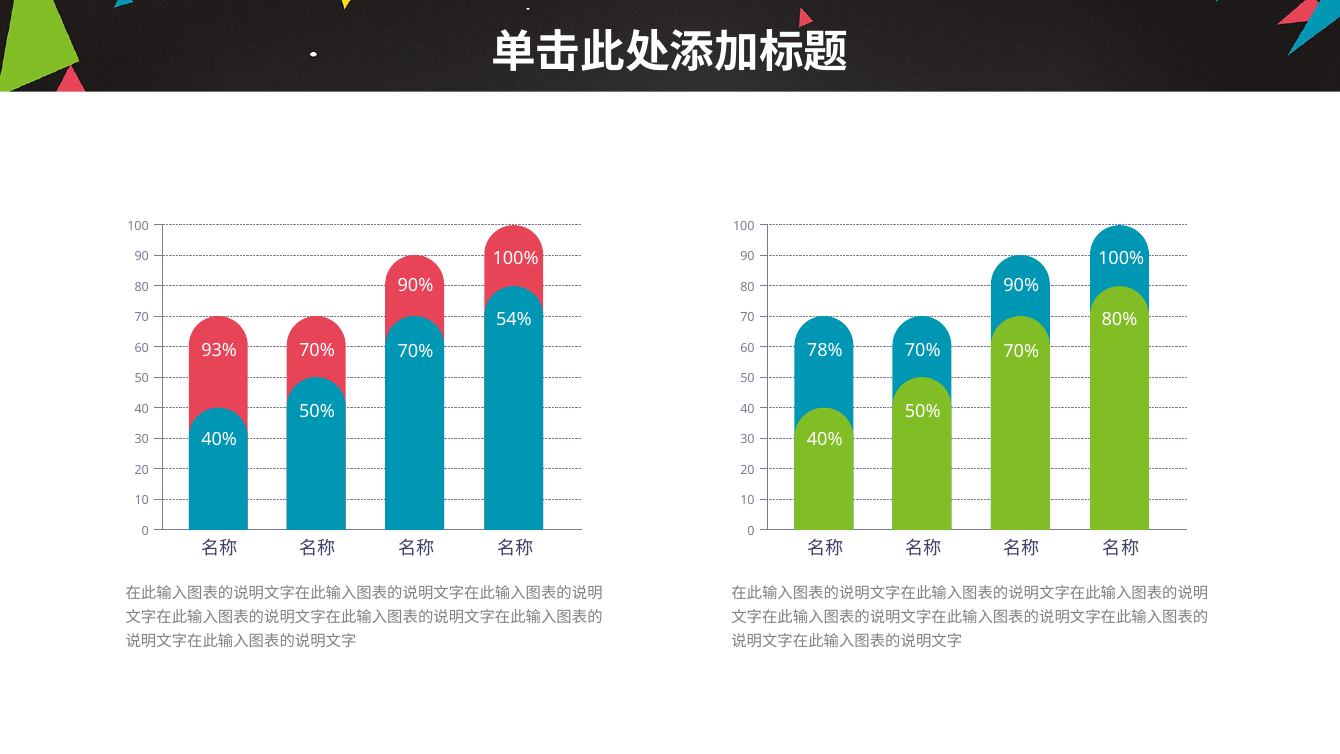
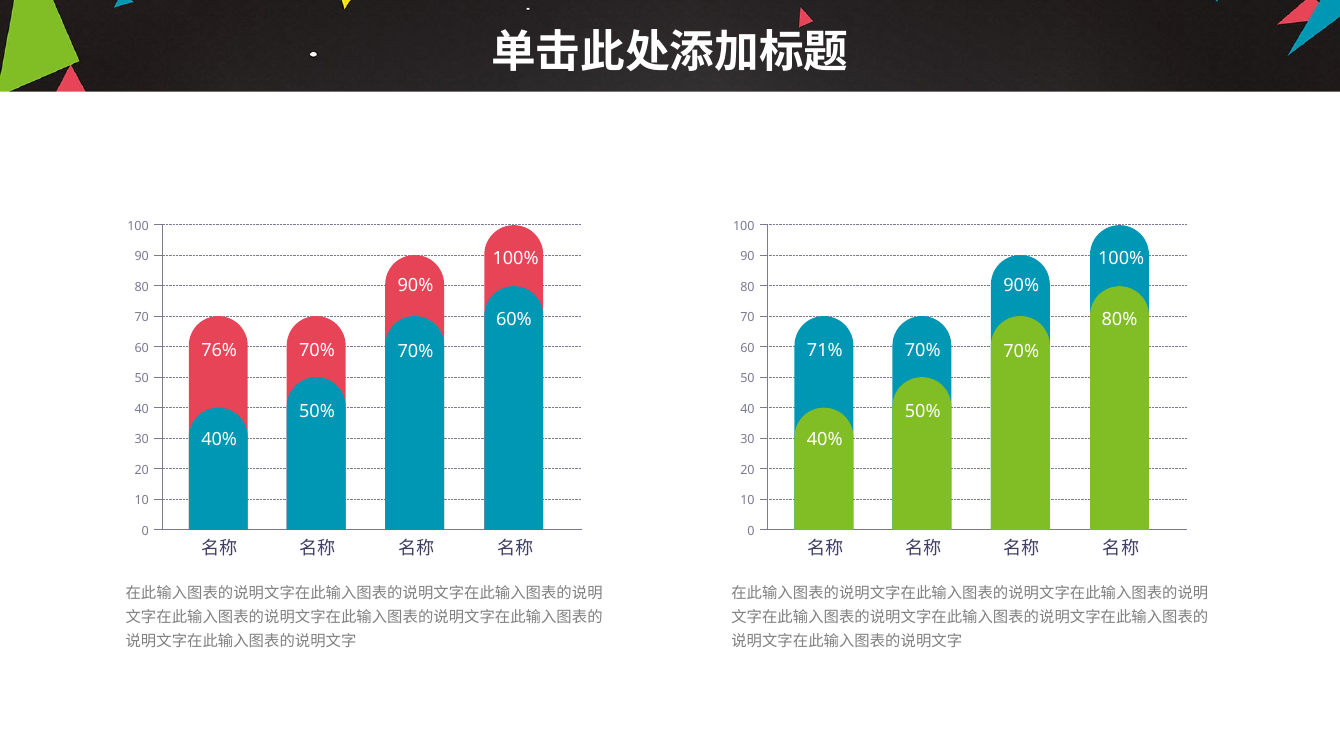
54%: 54% -> 60%
93%: 93% -> 76%
78%: 78% -> 71%
